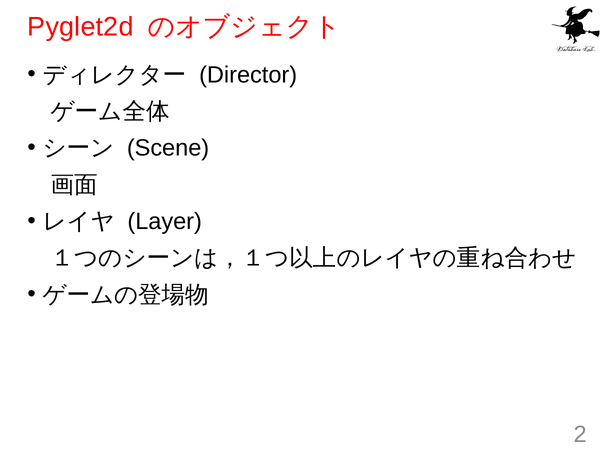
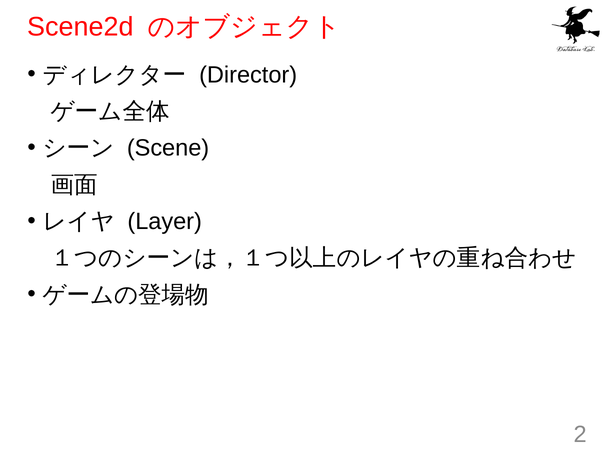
Pyglet2d: Pyglet2d -> Scene2d
